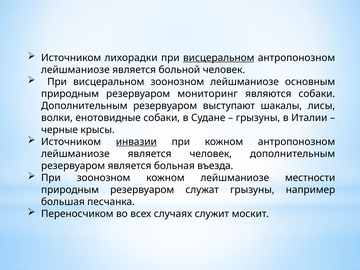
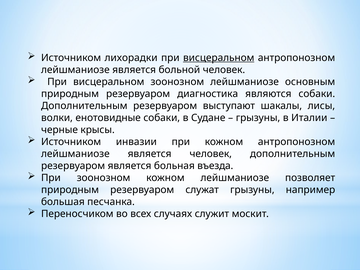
мониторинг: мониторинг -> диагностика
инвазии underline: present -> none
местности: местности -> позволяет
